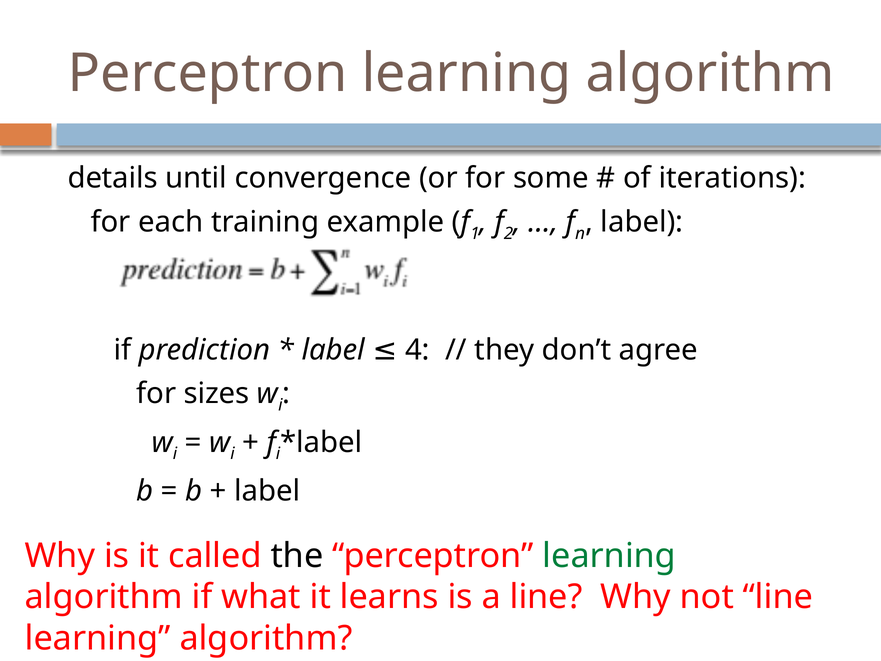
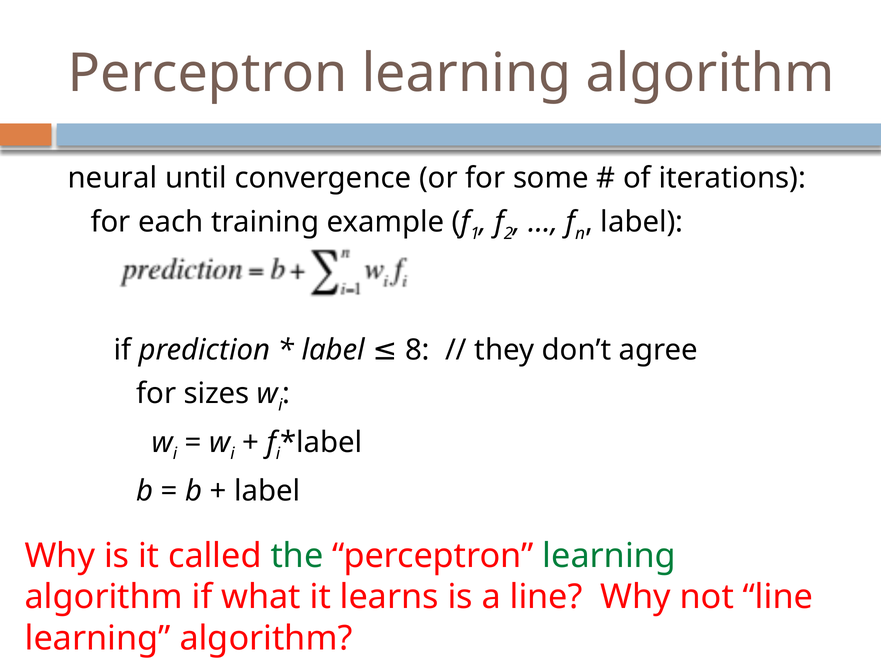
details: details -> neural
4: 4 -> 8
the colour: black -> green
